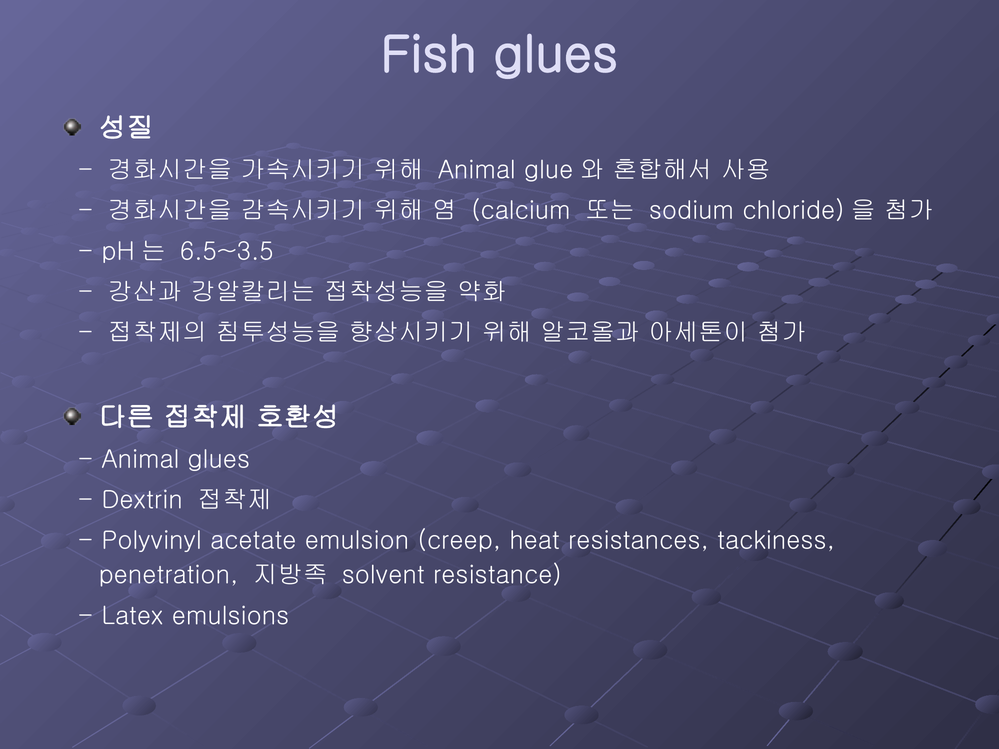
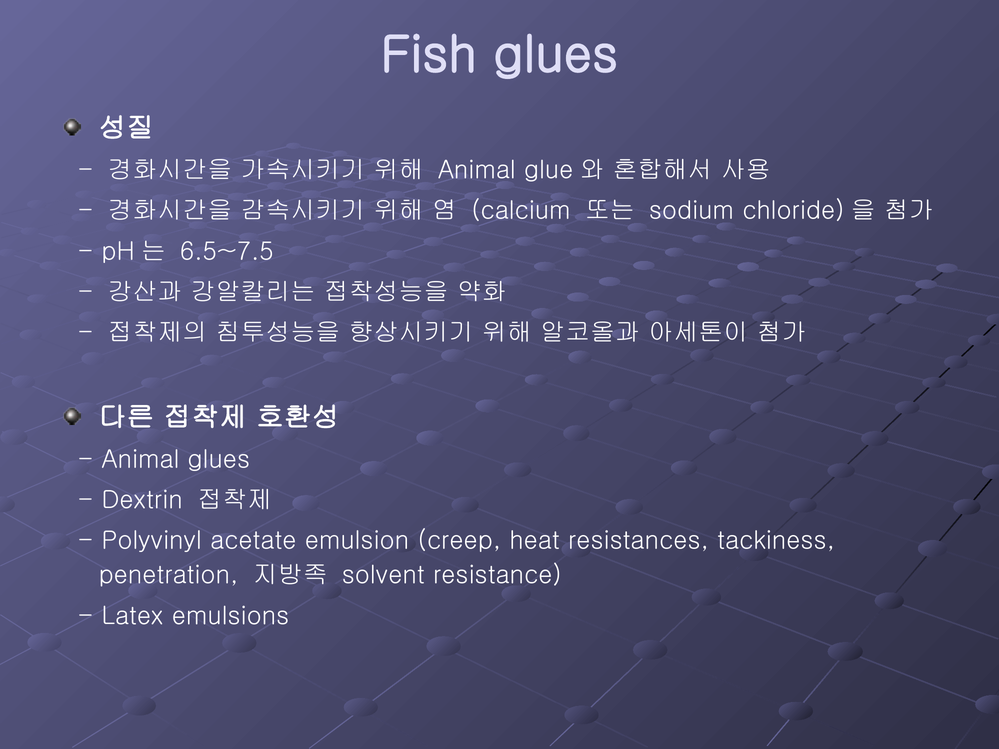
6.5~3.5: 6.5~3.5 -> 6.5~7.5
